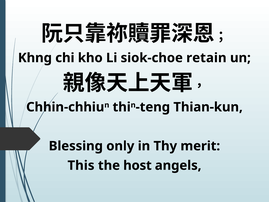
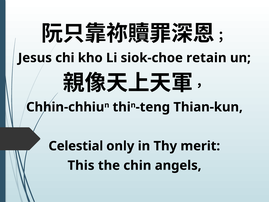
Khng: Khng -> Jesus
Blessing: Blessing -> Celestial
host: host -> chin
